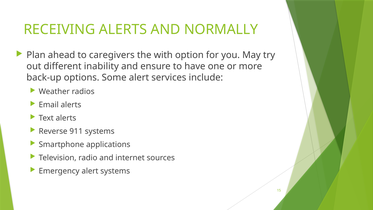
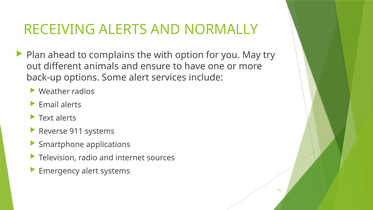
caregivers: caregivers -> complains
inability: inability -> animals
